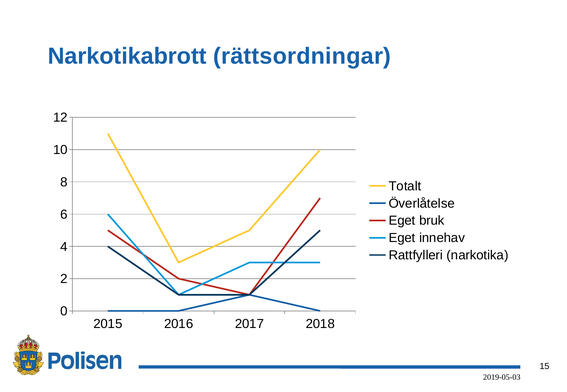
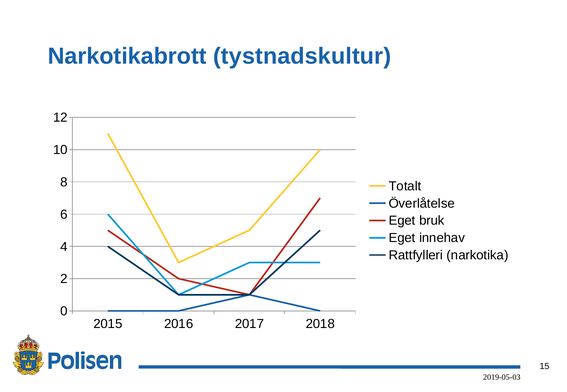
rättsordningar: rättsordningar -> tystnadskultur
